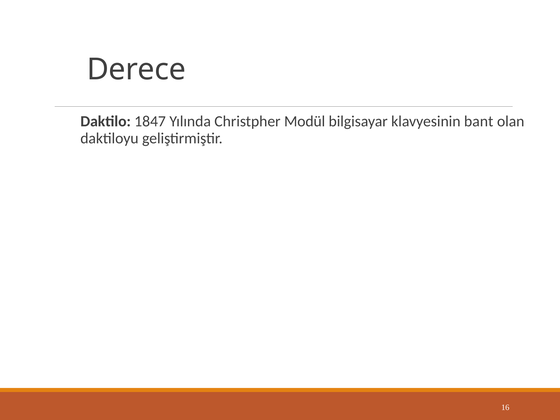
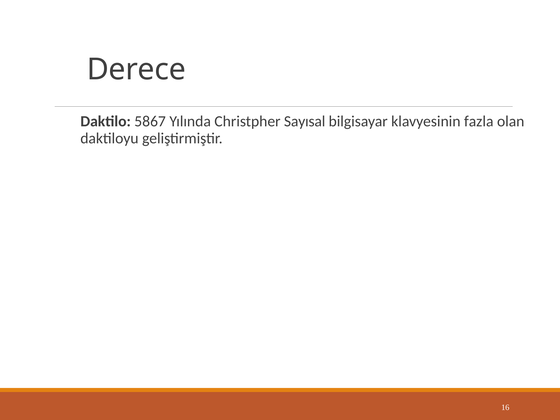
1847: 1847 -> 5867
Modül: Modül -> Sayısal
bant: bant -> fazla
